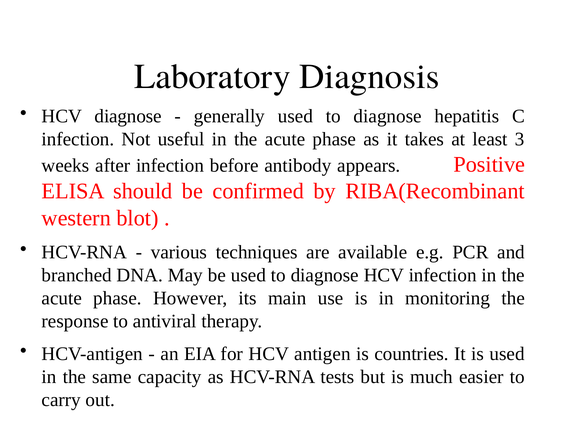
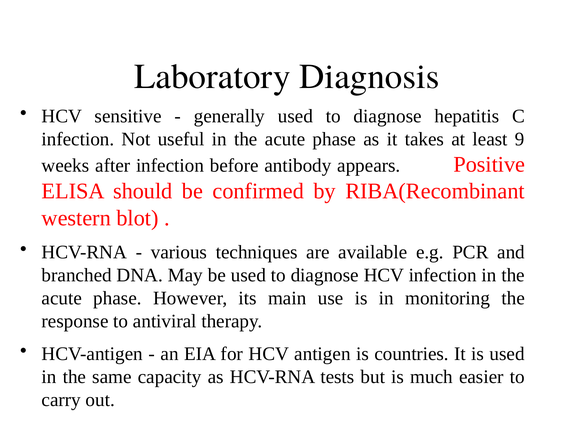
HCV diagnose: diagnose -> sensitive
3: 3 -> 9
